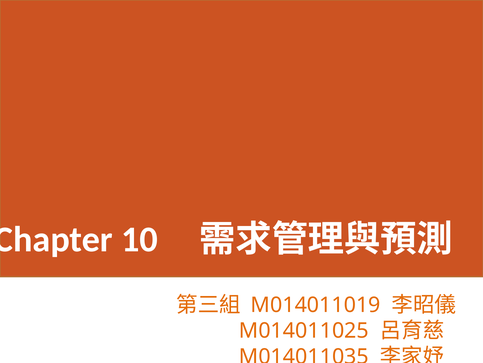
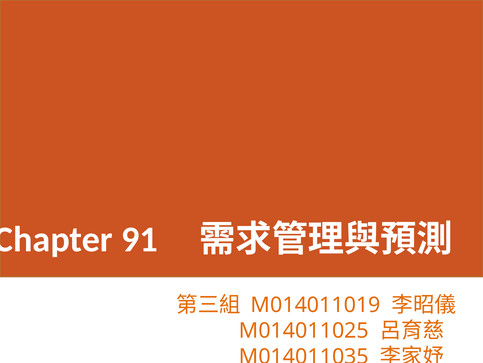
10: 10 -> 91
